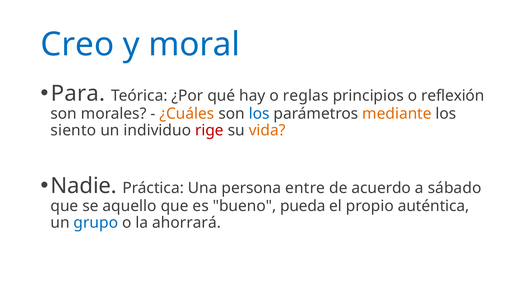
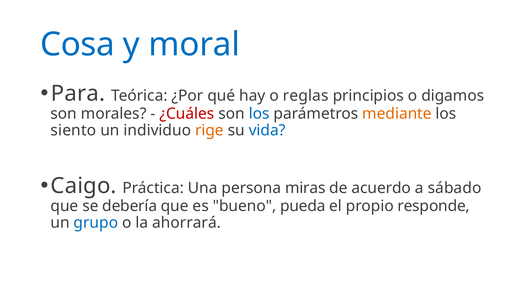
Creo: Creo -> Cosa
reflexión: reflexión -> digamos
¿Cuáles colour: orange -> red
rige colour: red -> orange
vida colour: orange -> blue
Nadie: Nadie -> Caigo
entre: entre -> miras
aquello: aquello -> debería
auténtica: auténtica -> responde
